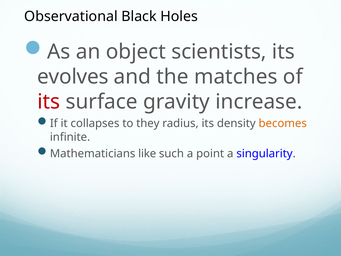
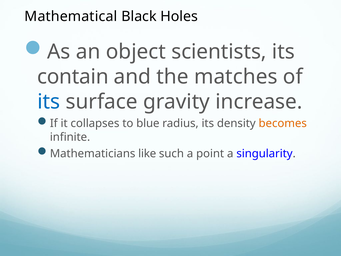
Observational: Observational -> Mathematical
evolves: evolves -> contain
its at (49, 102) colour: red -> blue
they: they -> blue
